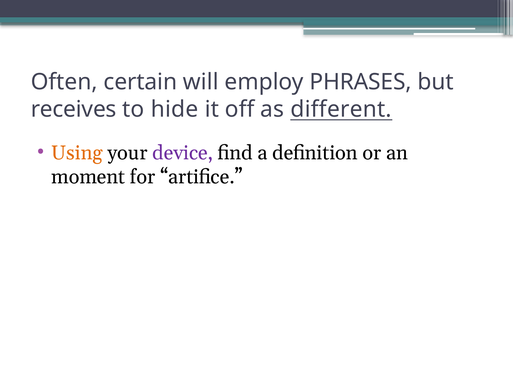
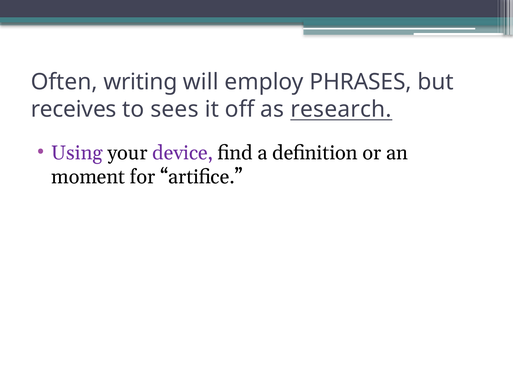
certain: certain -> writing
hide: hide -> sees
different: different -> research
Using colour: orange -> purple
